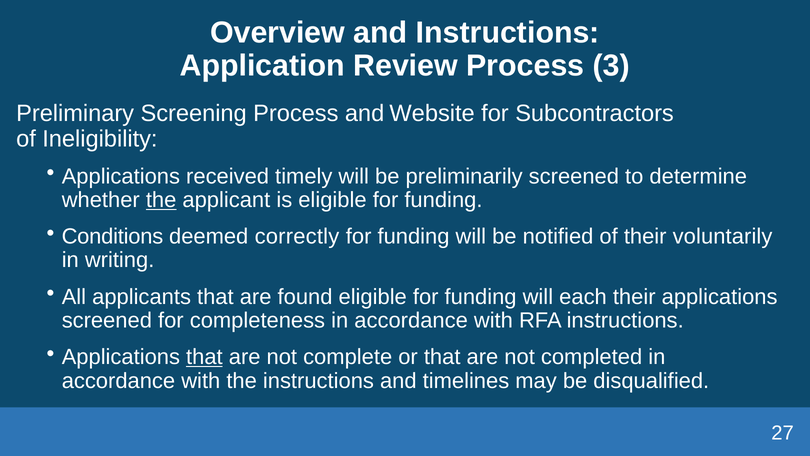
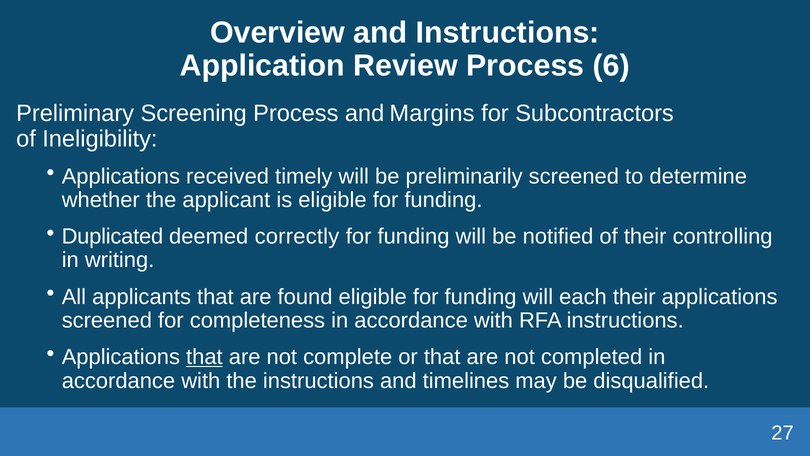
3: 3 -> 6
Website: Website -> Margins
the at (161, 200) underline: present -> none
Conditions: Conditions -> Duplicated
voluntarily: voluntarily -> controlling
